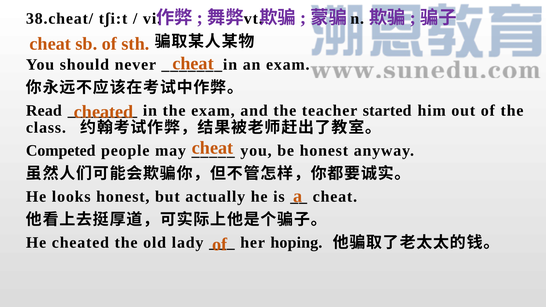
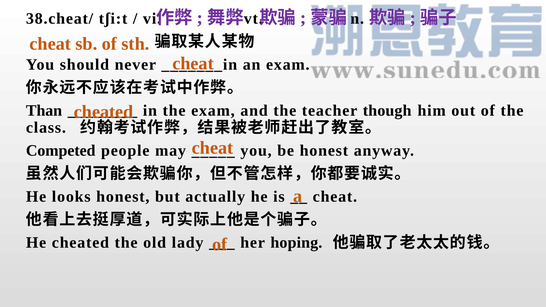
Read: Read -> Than
started: started -> though
